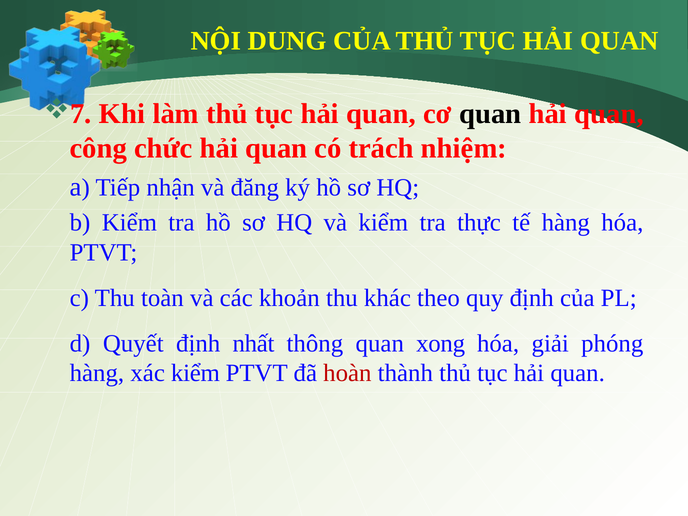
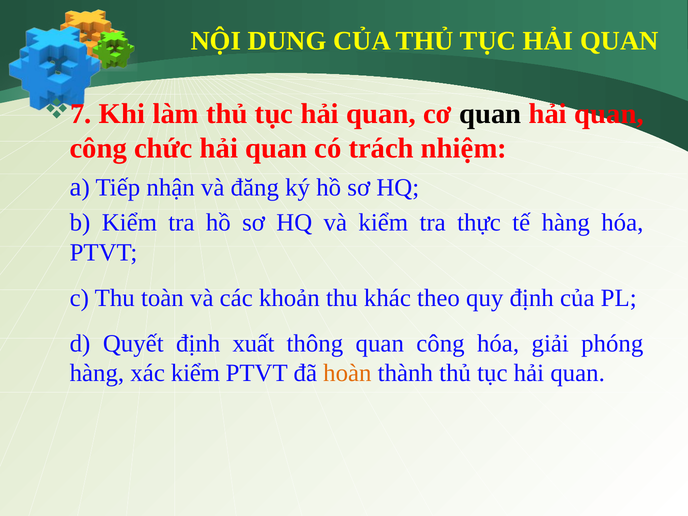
nhất: nhất -> xuất
thông quan xong: xong -> công
hoàn colour: red -> orange
